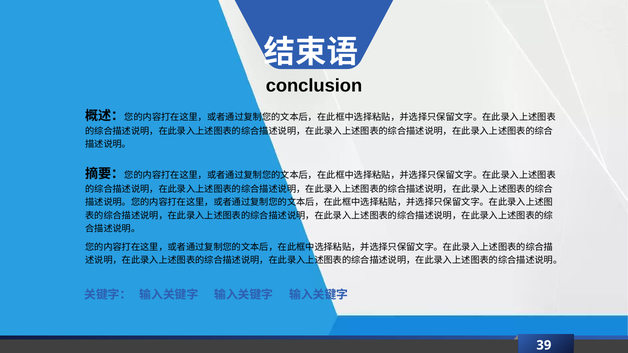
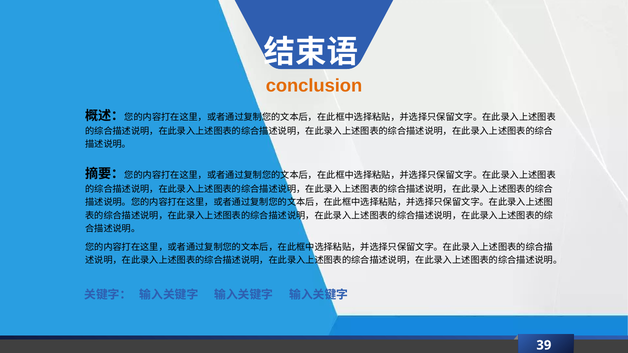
conclusion colour: black -> orange
